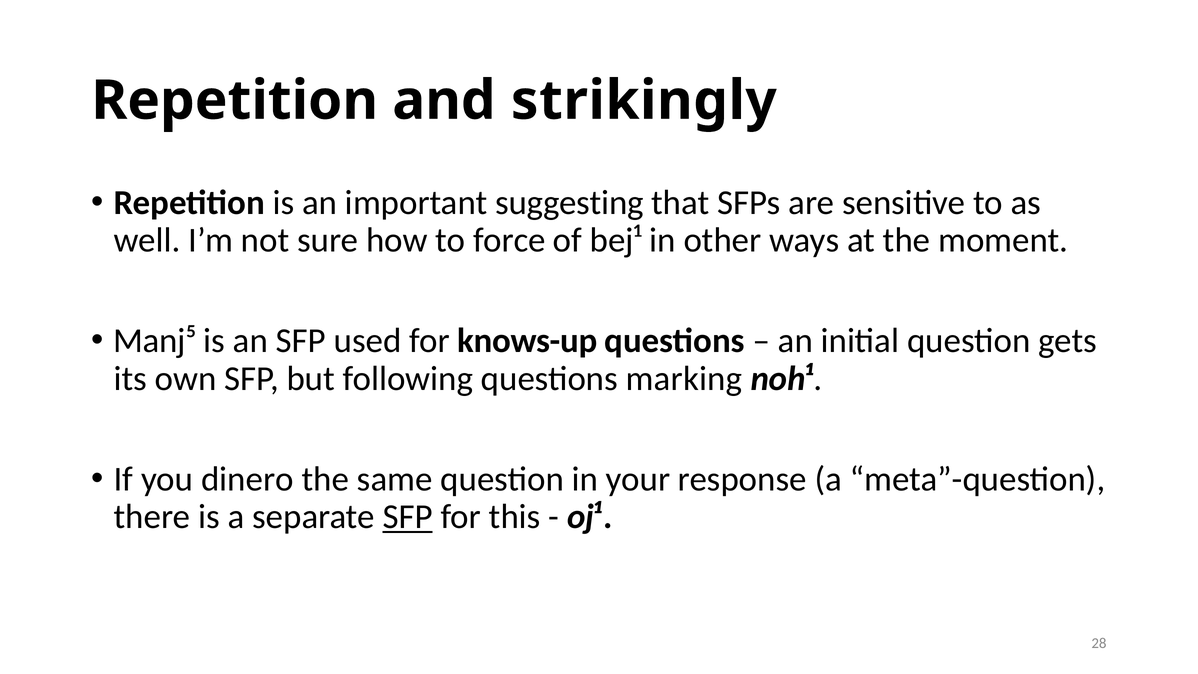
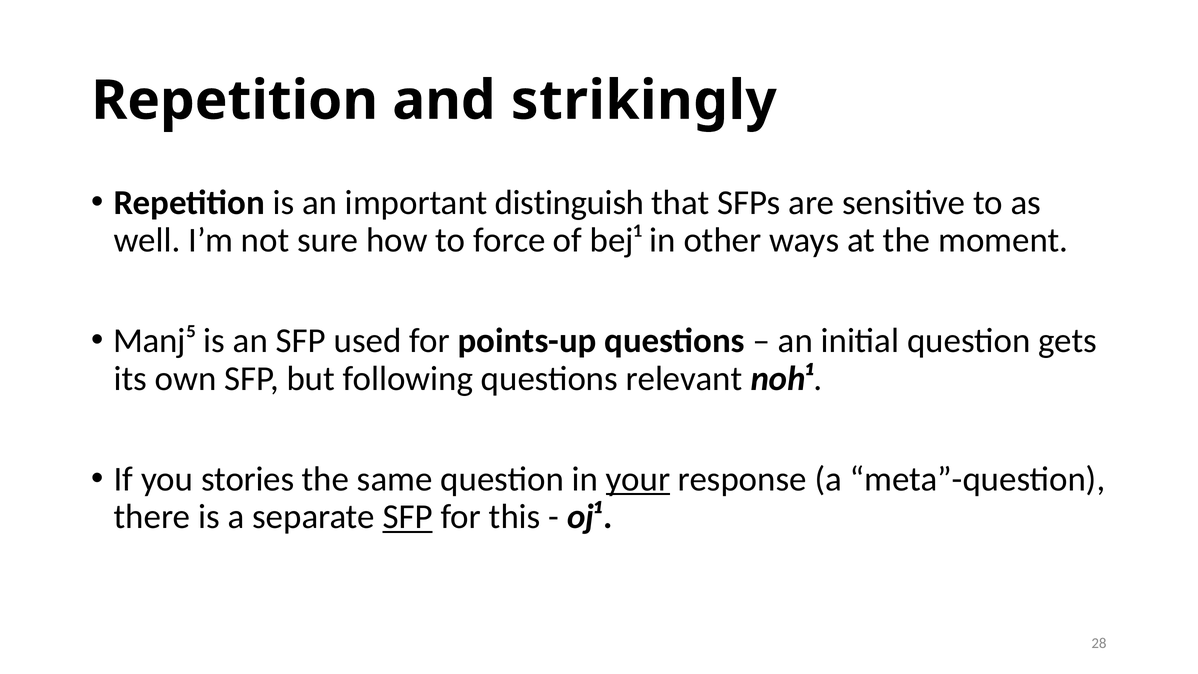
suggesting: suggesting -> distinguish
knows-up: knows-up -> points-up
marking: marking -> relevant
dinero: dinero -> stories
your underline: none -> present
